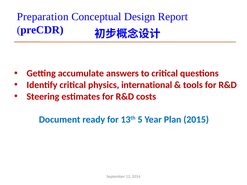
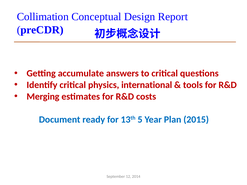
Preparation: Preparation -> Collimation
Steering: Steering -> Merging
